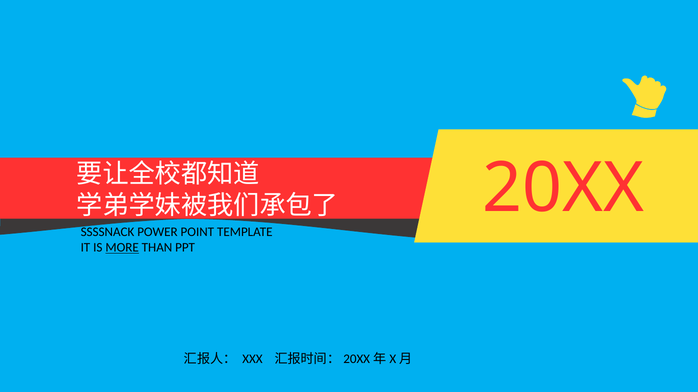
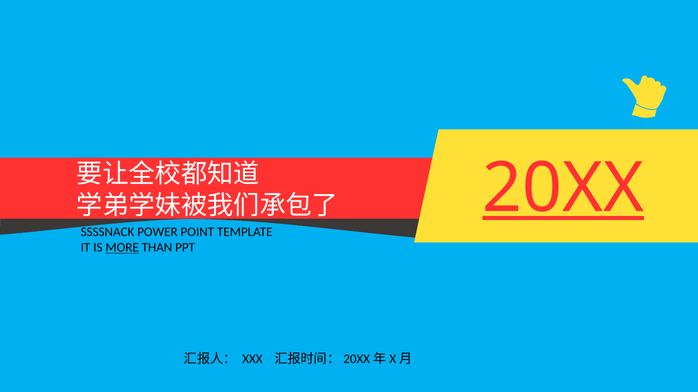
20XX underline: none -> present
